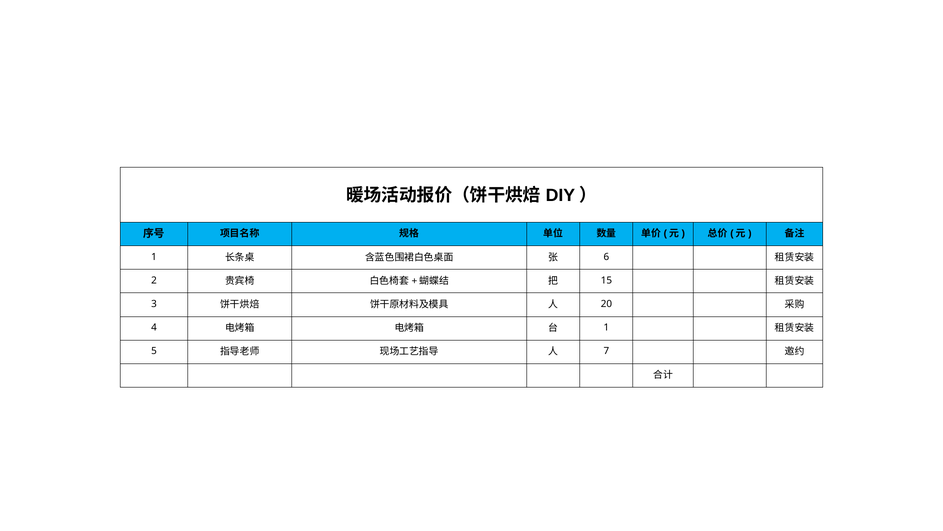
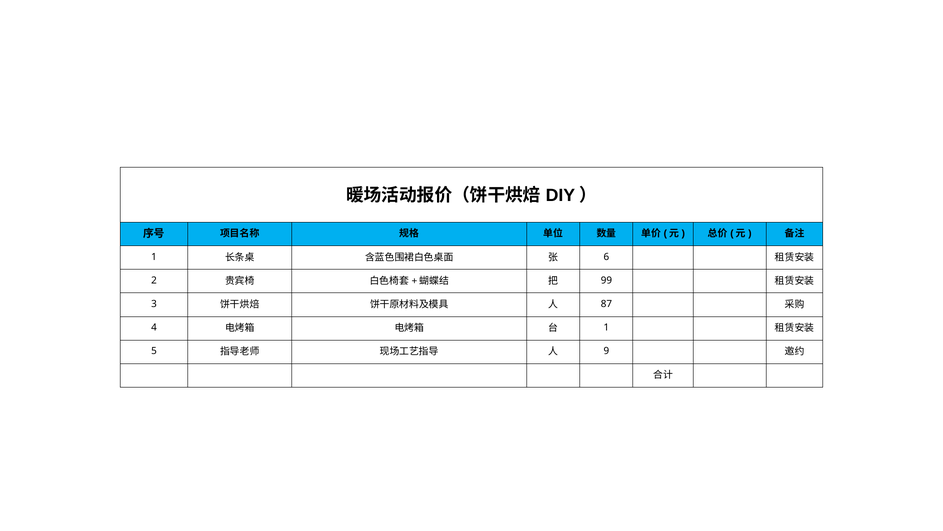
15: 15 -> 99
20: 20 -> 87
7: 7 -> 9
